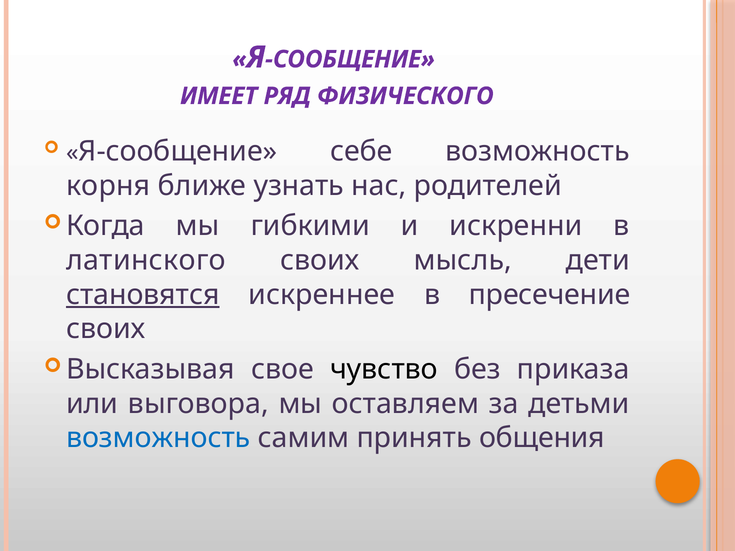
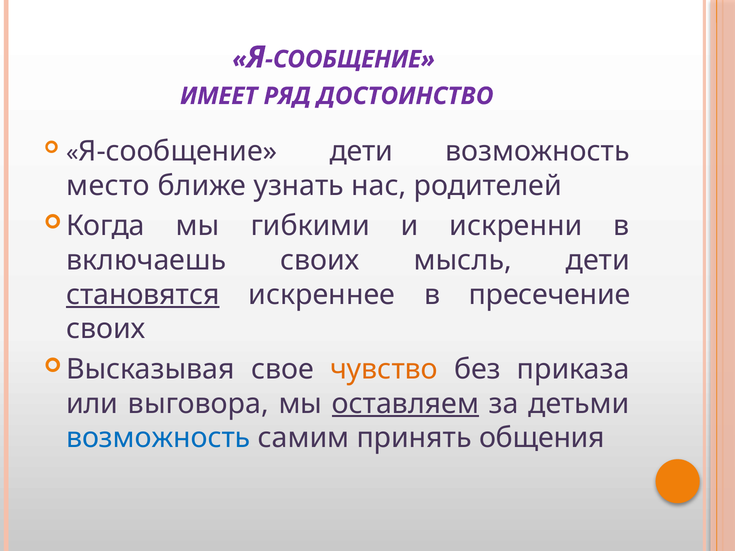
ФИЗИЧЕСКОГО: ФИЗИЧЕСКОГО -> ДОСТОИНСТВО
Я-сообщение себе: себе -> дети
корня: корня -> место
латинского: латинского -> включаешь
чувство colour: black -> orange
оставляем underline: none -> present
